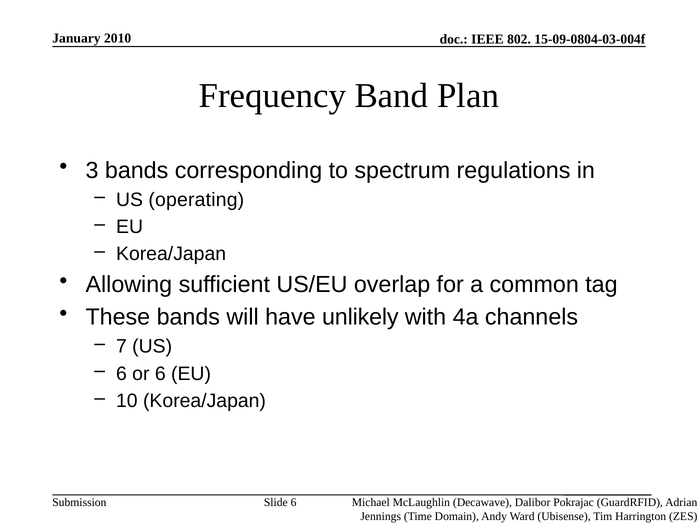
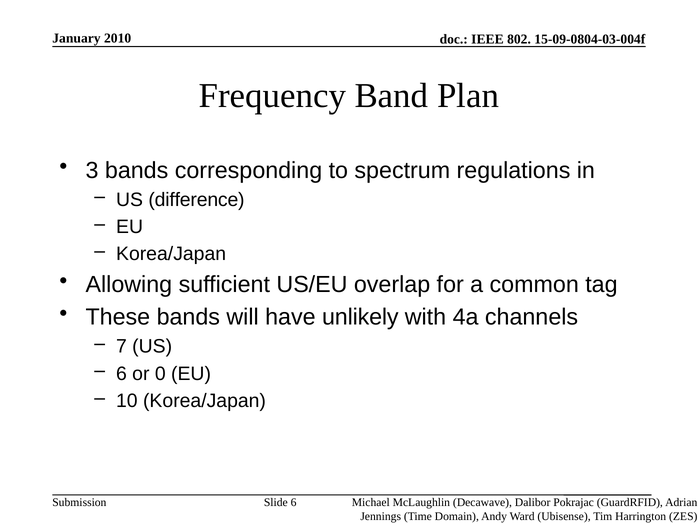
operating: operating -> difference
or 6: 6 -> 0
